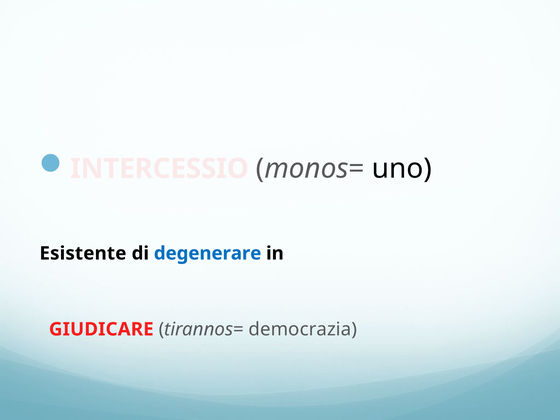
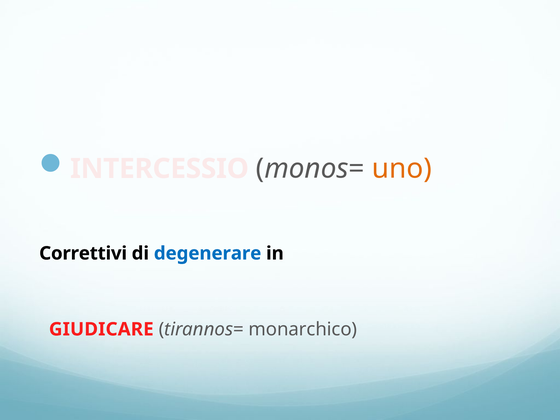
uno colour: black -> orange
Esistente: Esistente -> Correttivi
democrazia: democrazia -> monarchico
